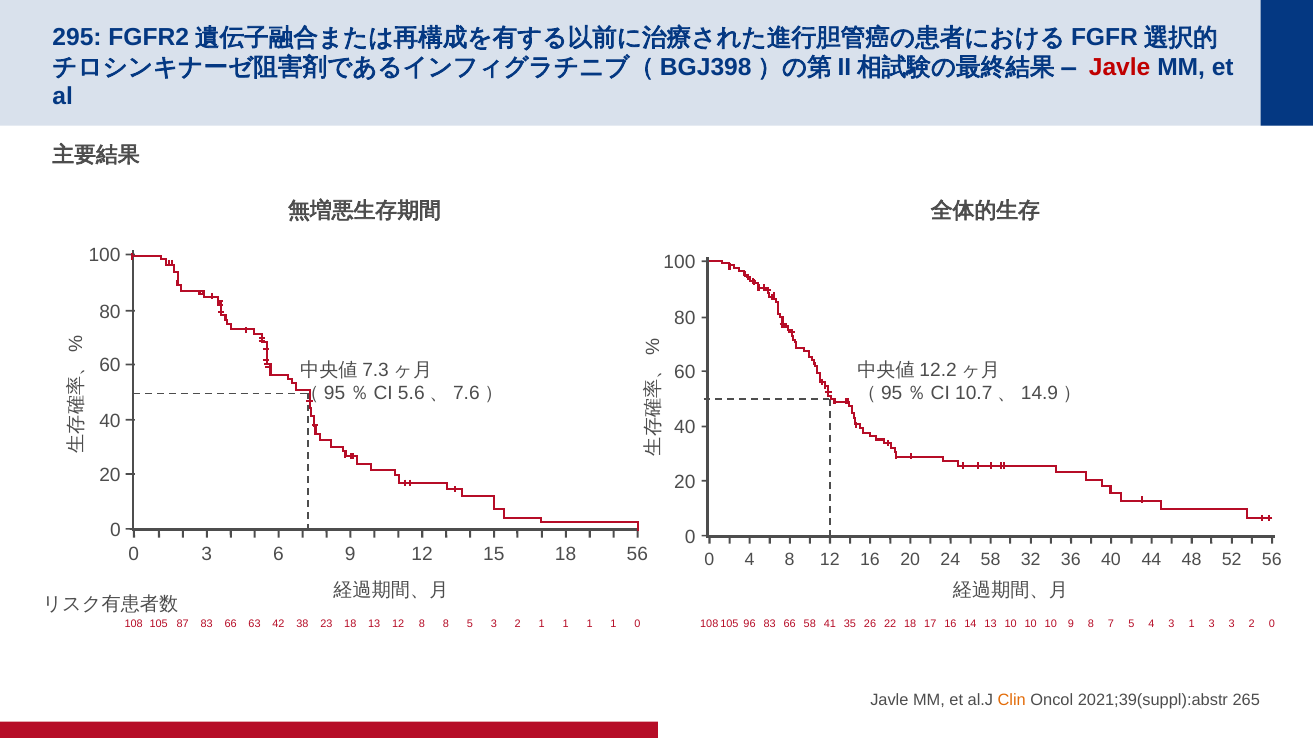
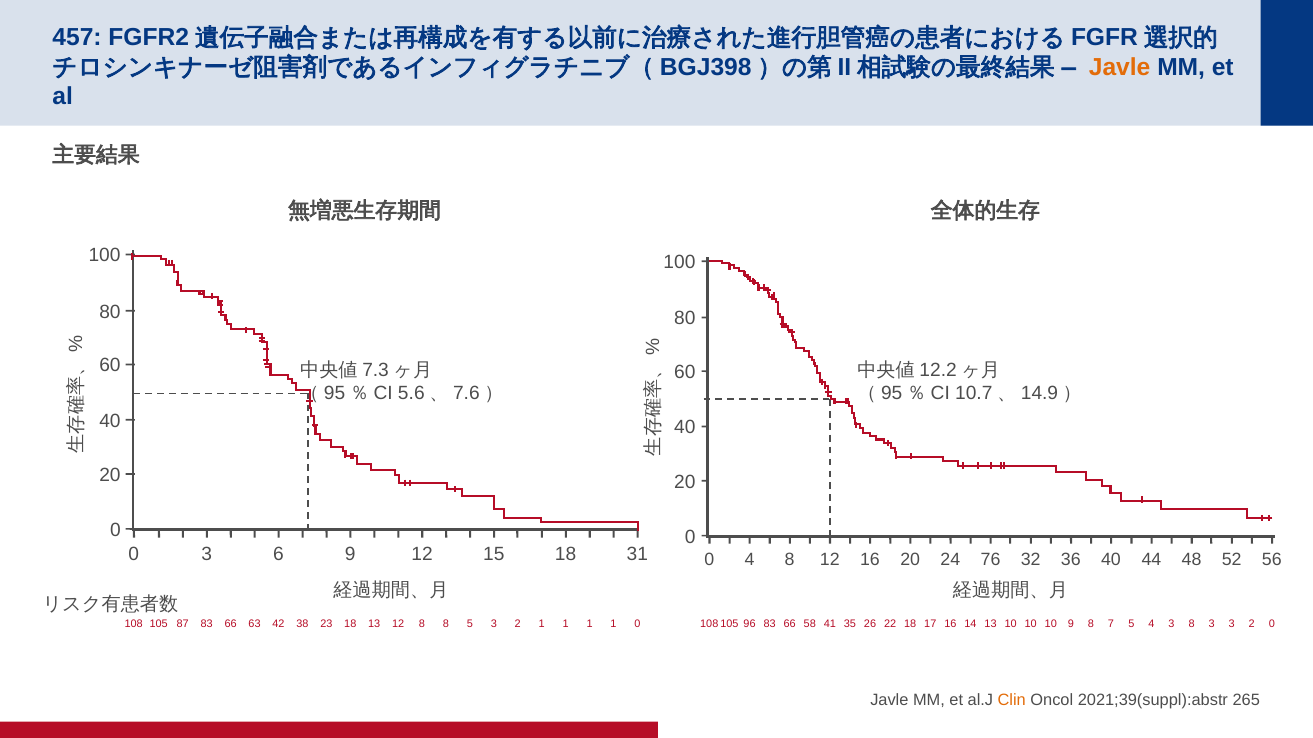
295: 295 -> 457
Javle at (1120, 67) colour: red -> orange
3 56: 56 -> 31
0 58: 58 -> 76
10 1: 1 -> 8
